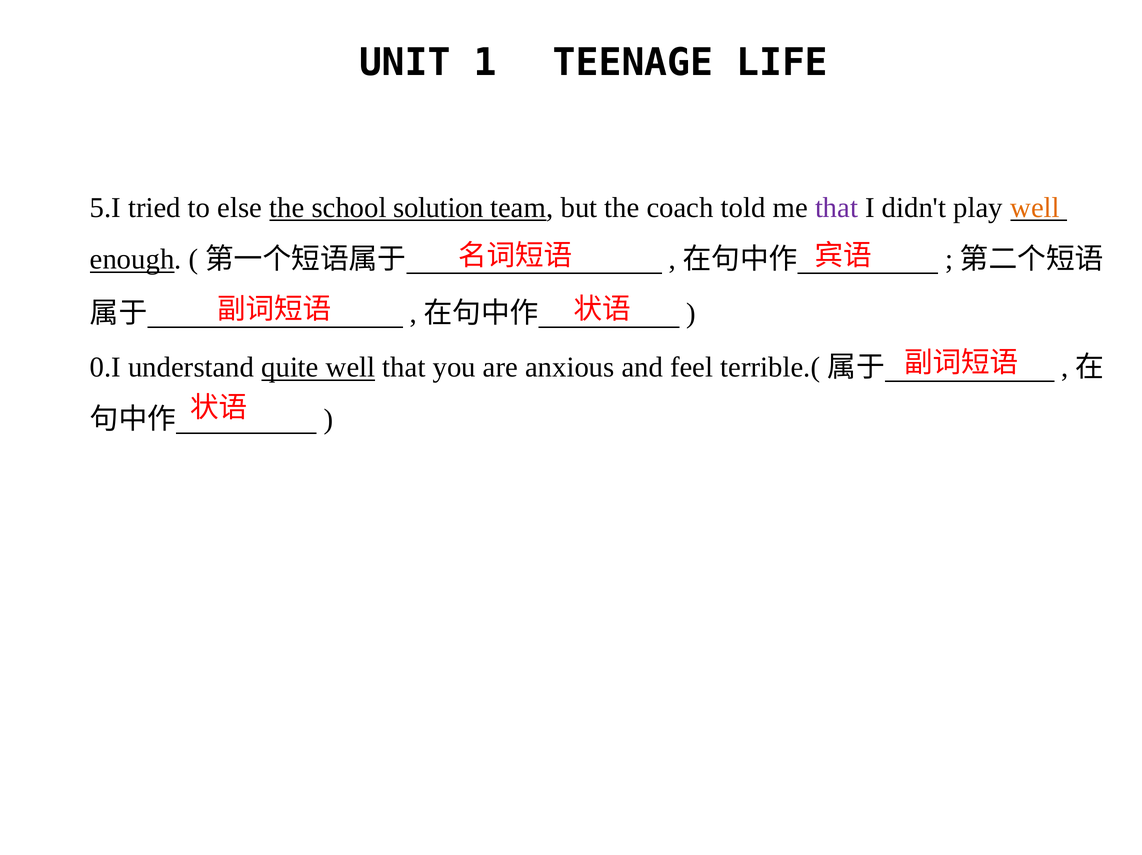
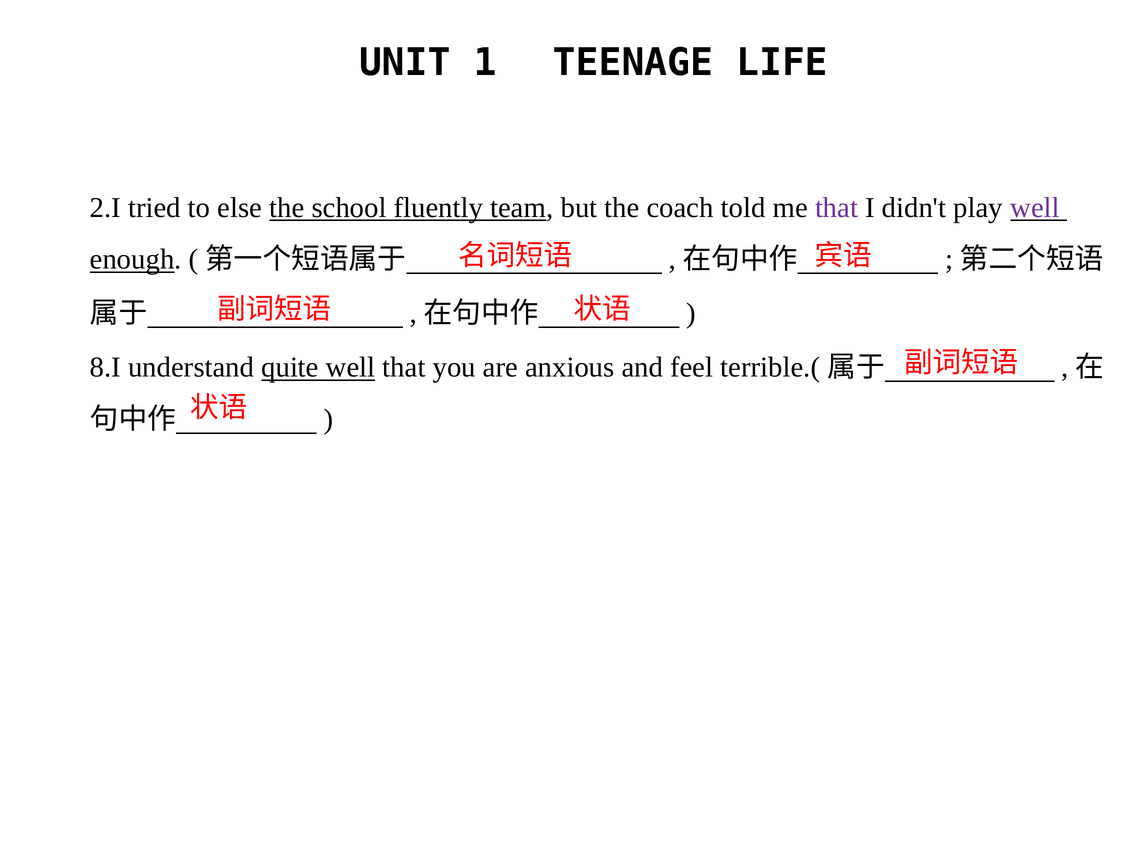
5.I: 5.I -> 2.I
solution: solution -> fluently
well at (1035, 207) colour: orange -> purple
0.I: 0.I -> 8.I
